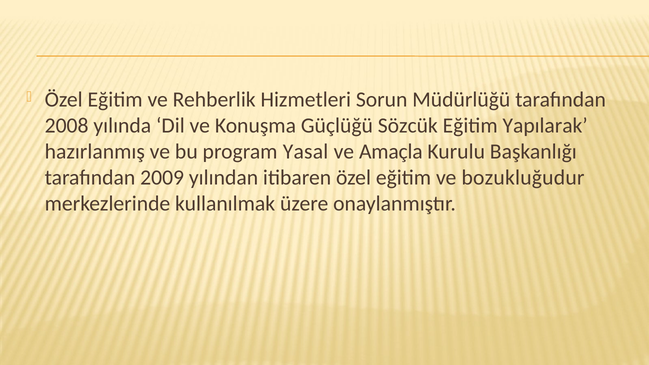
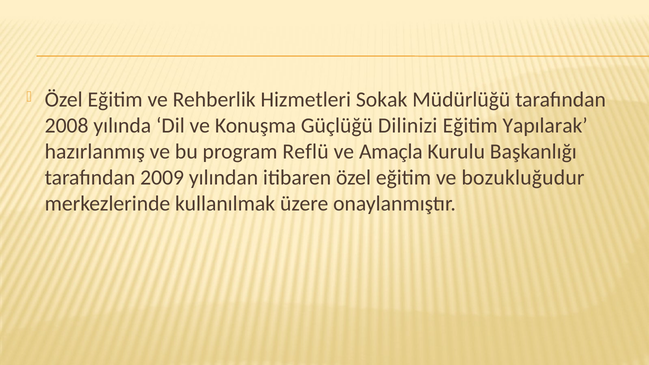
Sorun: Sorun -> Sokak
Sözcük: Sözcük -> Dilinizi
Yasal: Yasal -> Reflü
